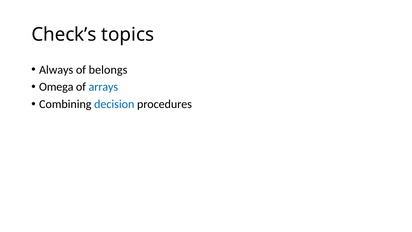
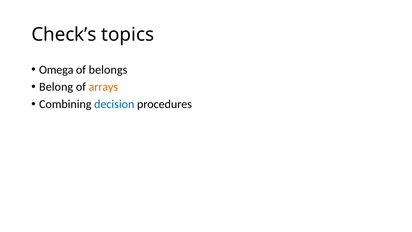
Always: Always -> Omega
Omega: Omega -> Belong
arrays colour: blue -> orange
